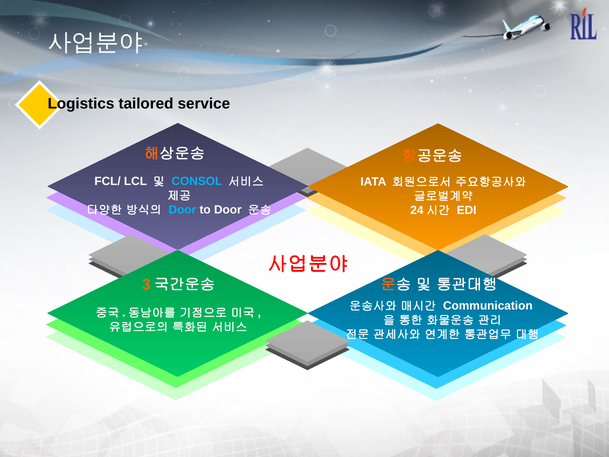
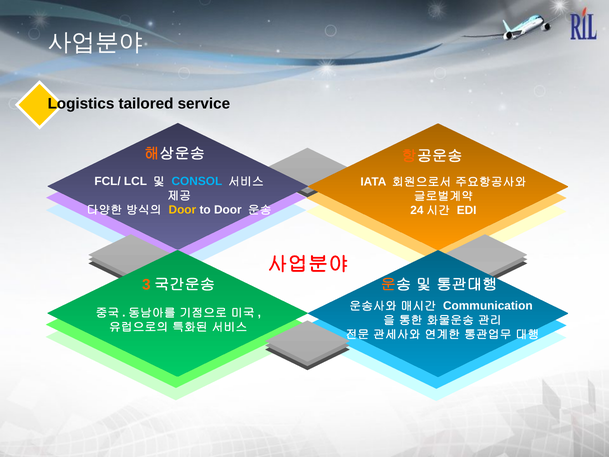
Door at (182, 210) colour: light blue -> yellow
